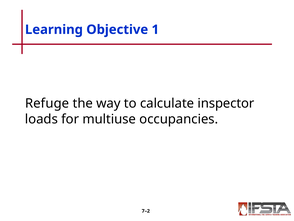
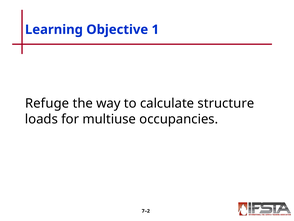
inspector: inspector -> structure
